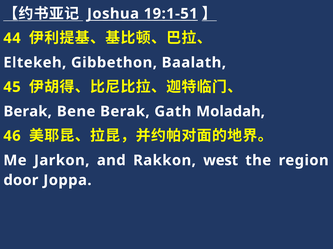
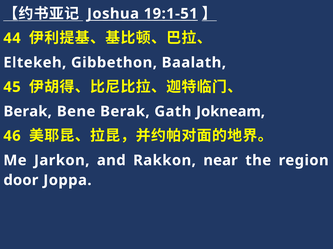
Moladah: Moladah -> Jokneam
west: west -> near
